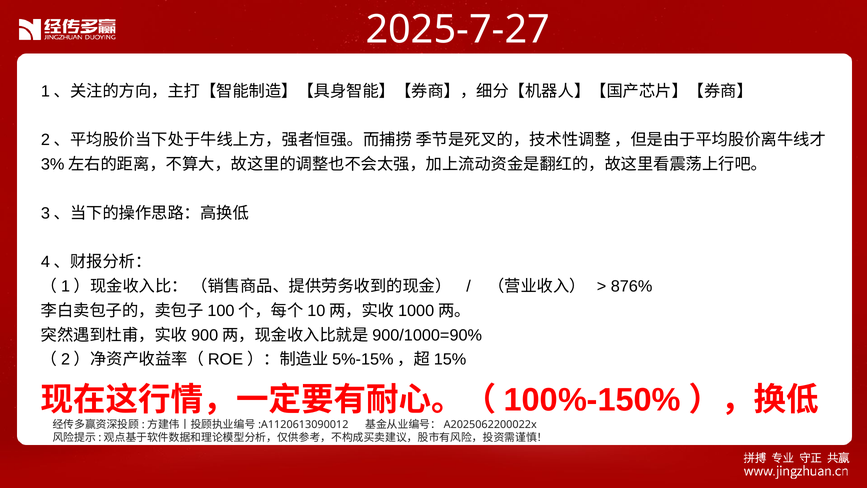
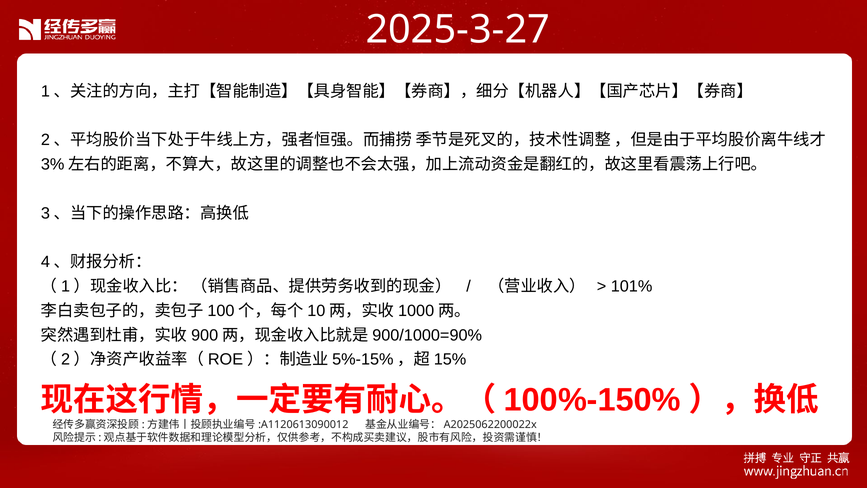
2025-7-27: 2025-7-27 -> 2025-3-27
876%: 876% -> 101%
